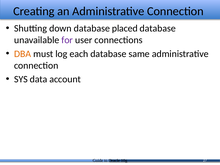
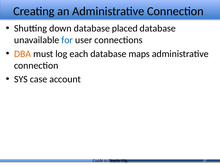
for colour: purple -> blue
same: same -> maps
data: data -> case
